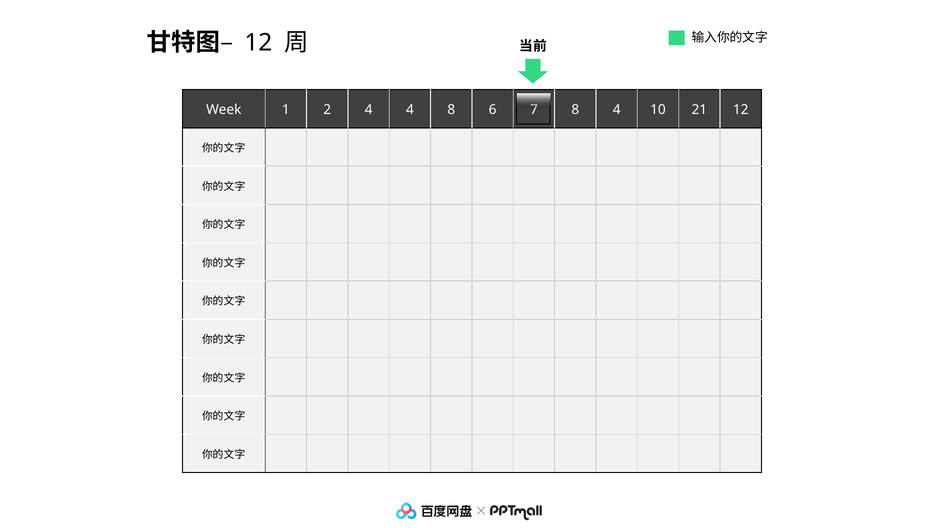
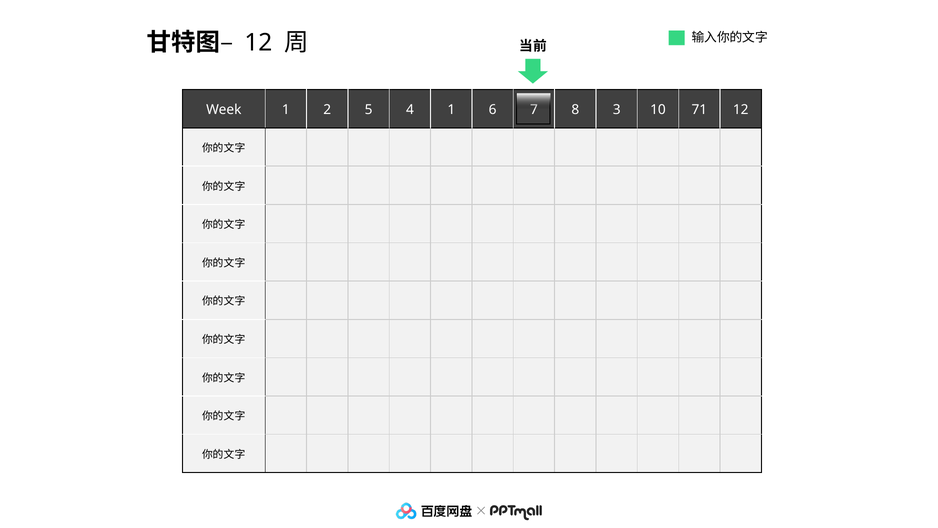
2 4: 4 -> 5
4 8: 8 -> 1
8 4: 4 -> 3
21: 21 -> 71
